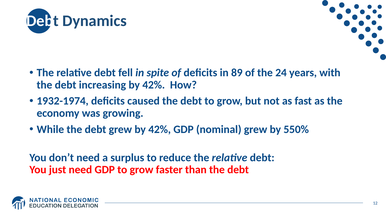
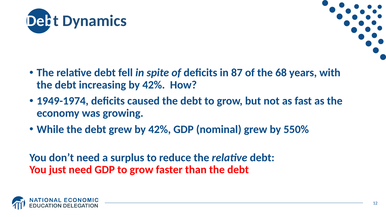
89: 89 -> 87
24: 24 -> 68
1932-1974: 1932-1974 -> 1949-1974
